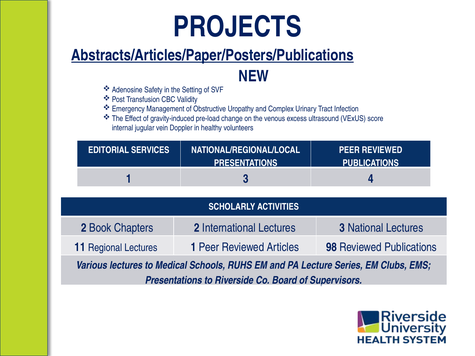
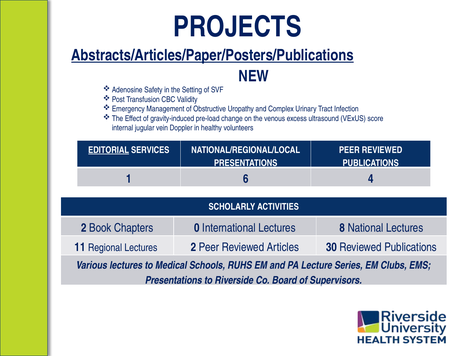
EDITORIAL underline: none -> present
1 3: 3 -> 6
Chapters 2: 2 -> 0
Lectures 3: 3 -> 8
Lectures 1: 1 -> 2
98: 98 -> 30
